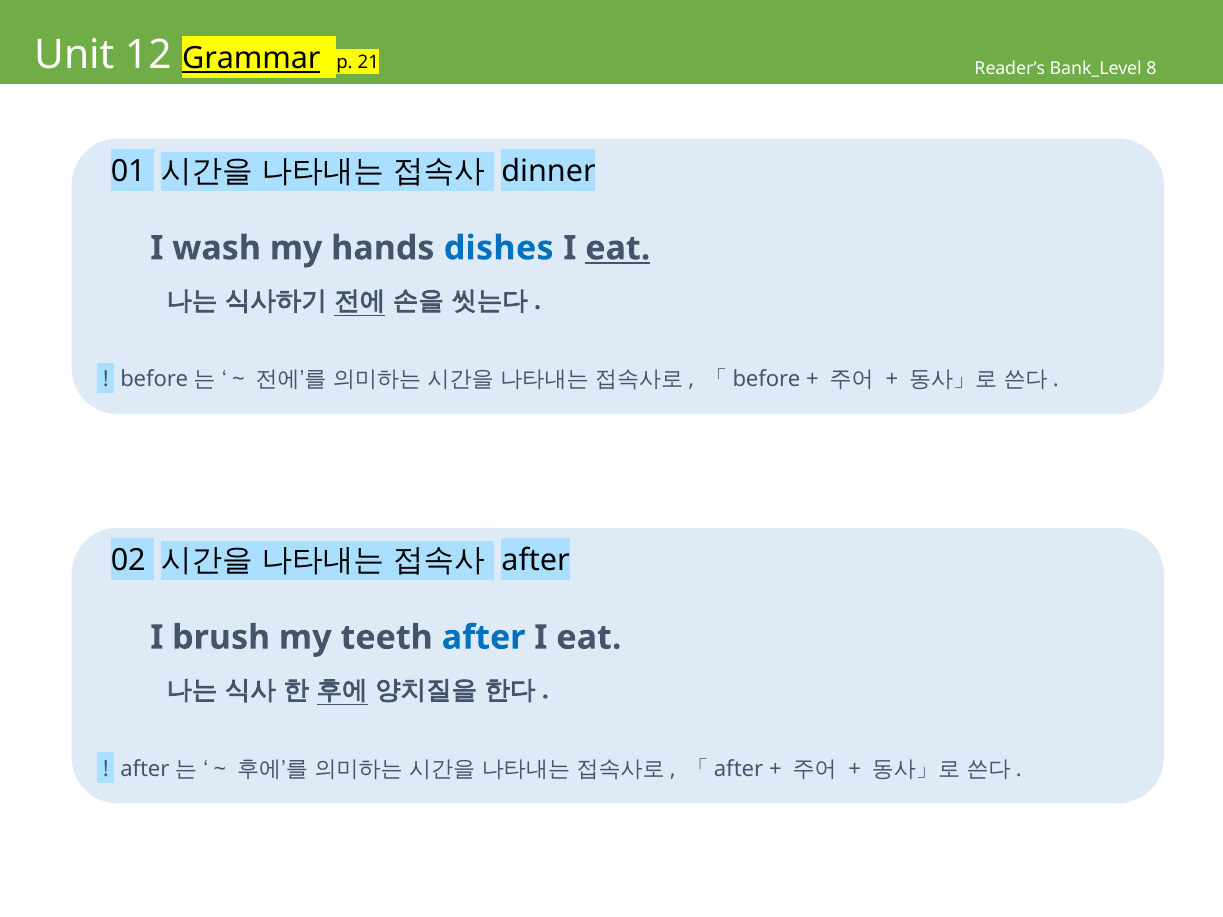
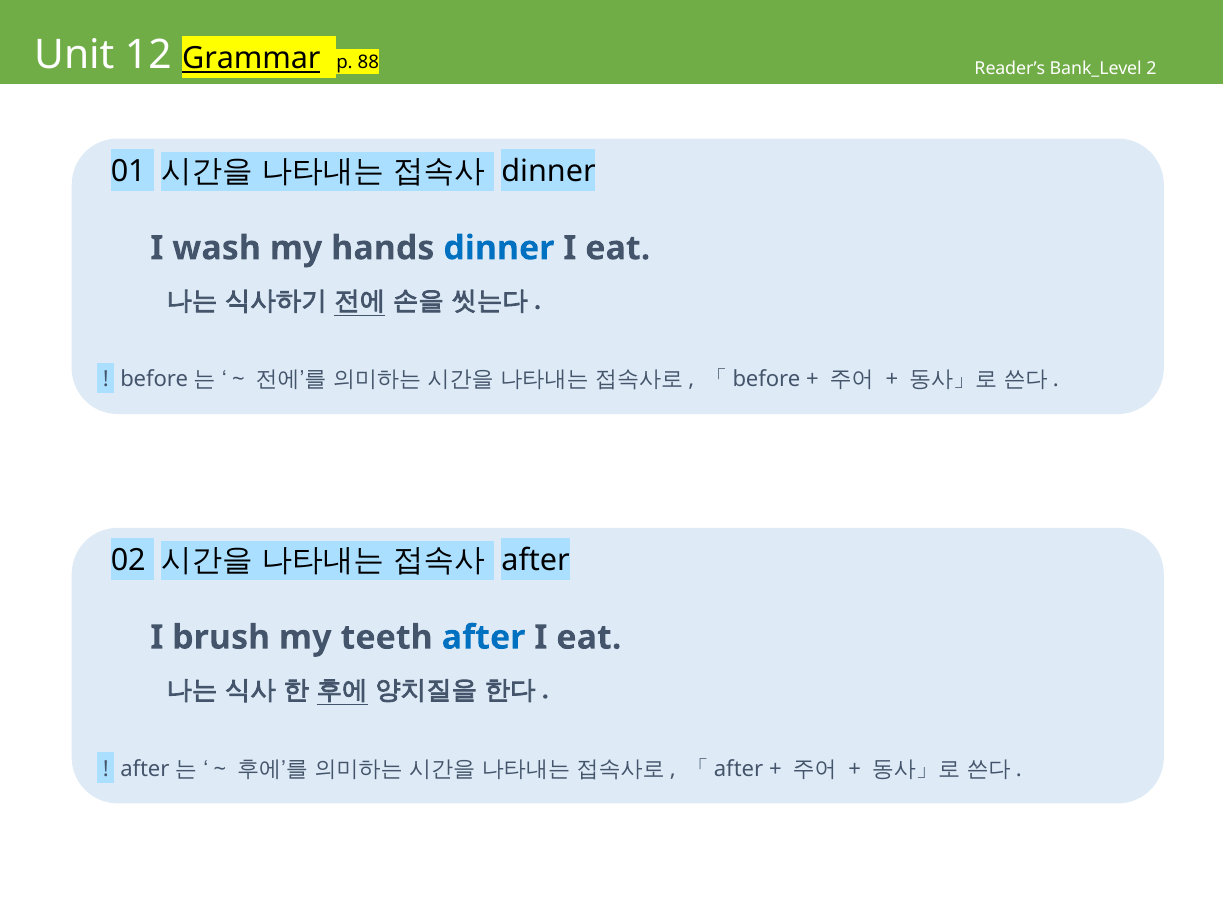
21: 21 -> 88
8: 8 -> 2
hands dishes: dishes -> dinner
eat at (618, 248) underline: present -> none
